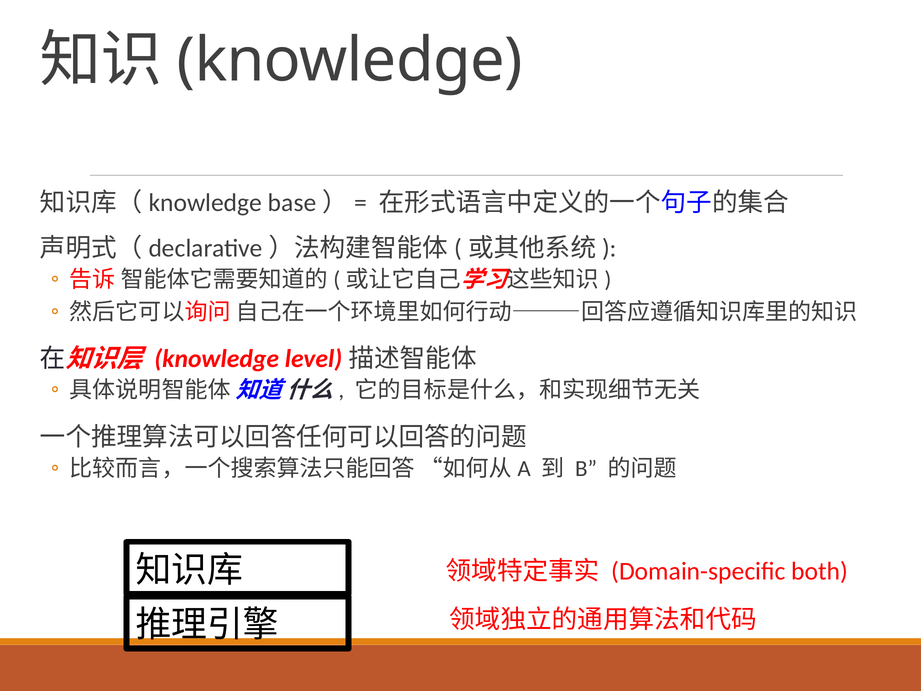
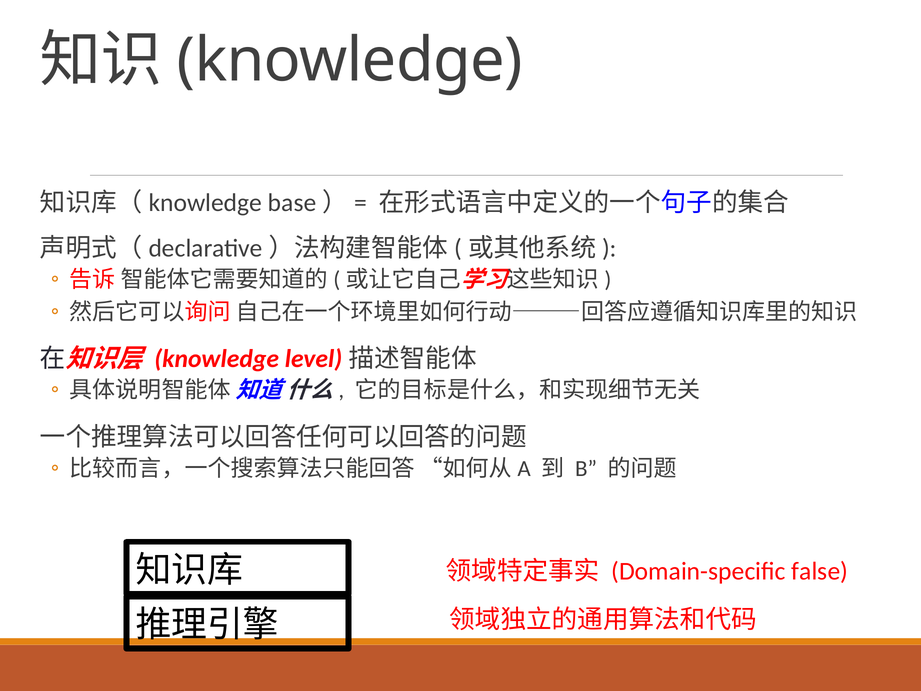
both: both -> false
